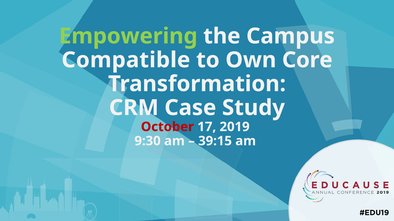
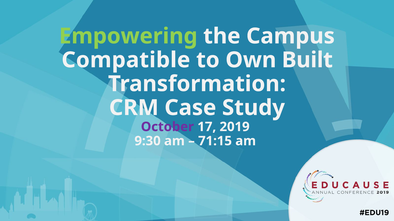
Core: Core -> Built
October colour: red -> purple
39:15: 39:15 -> 71:15
